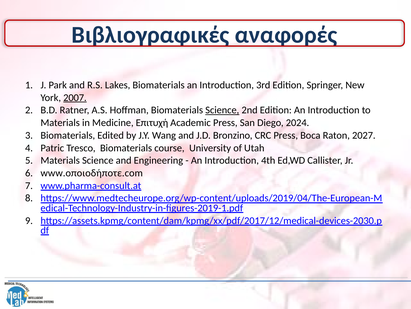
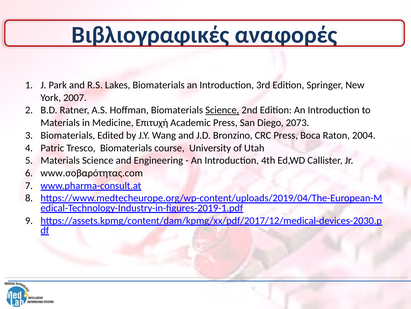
2007 underline: present -> none
2024: 2024 -> 2073
2027: 2027 -> 2004
www.οποιοδήποτε.com: www.οποιοδήποτε.com -> www.σοβαρότητας.com
